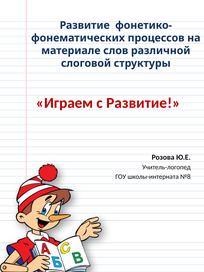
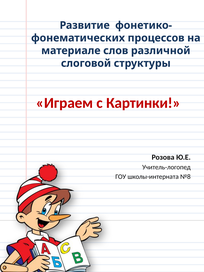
с Развитие: Развитие -> Картинки
